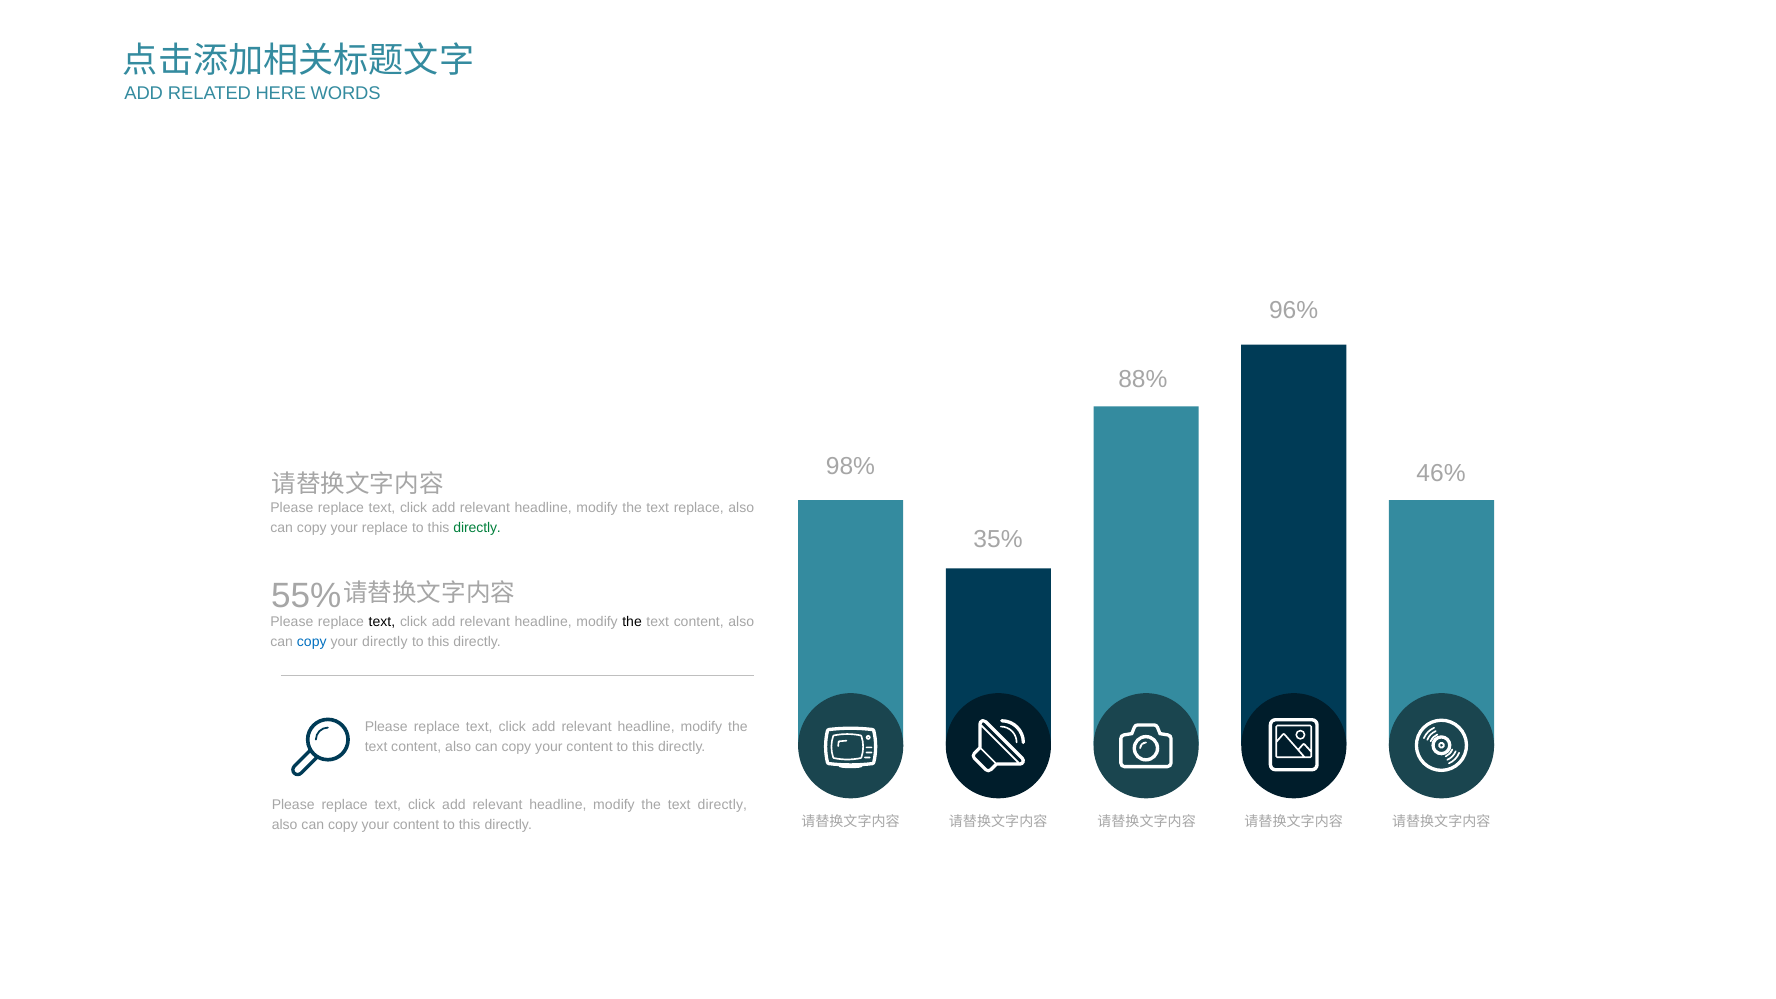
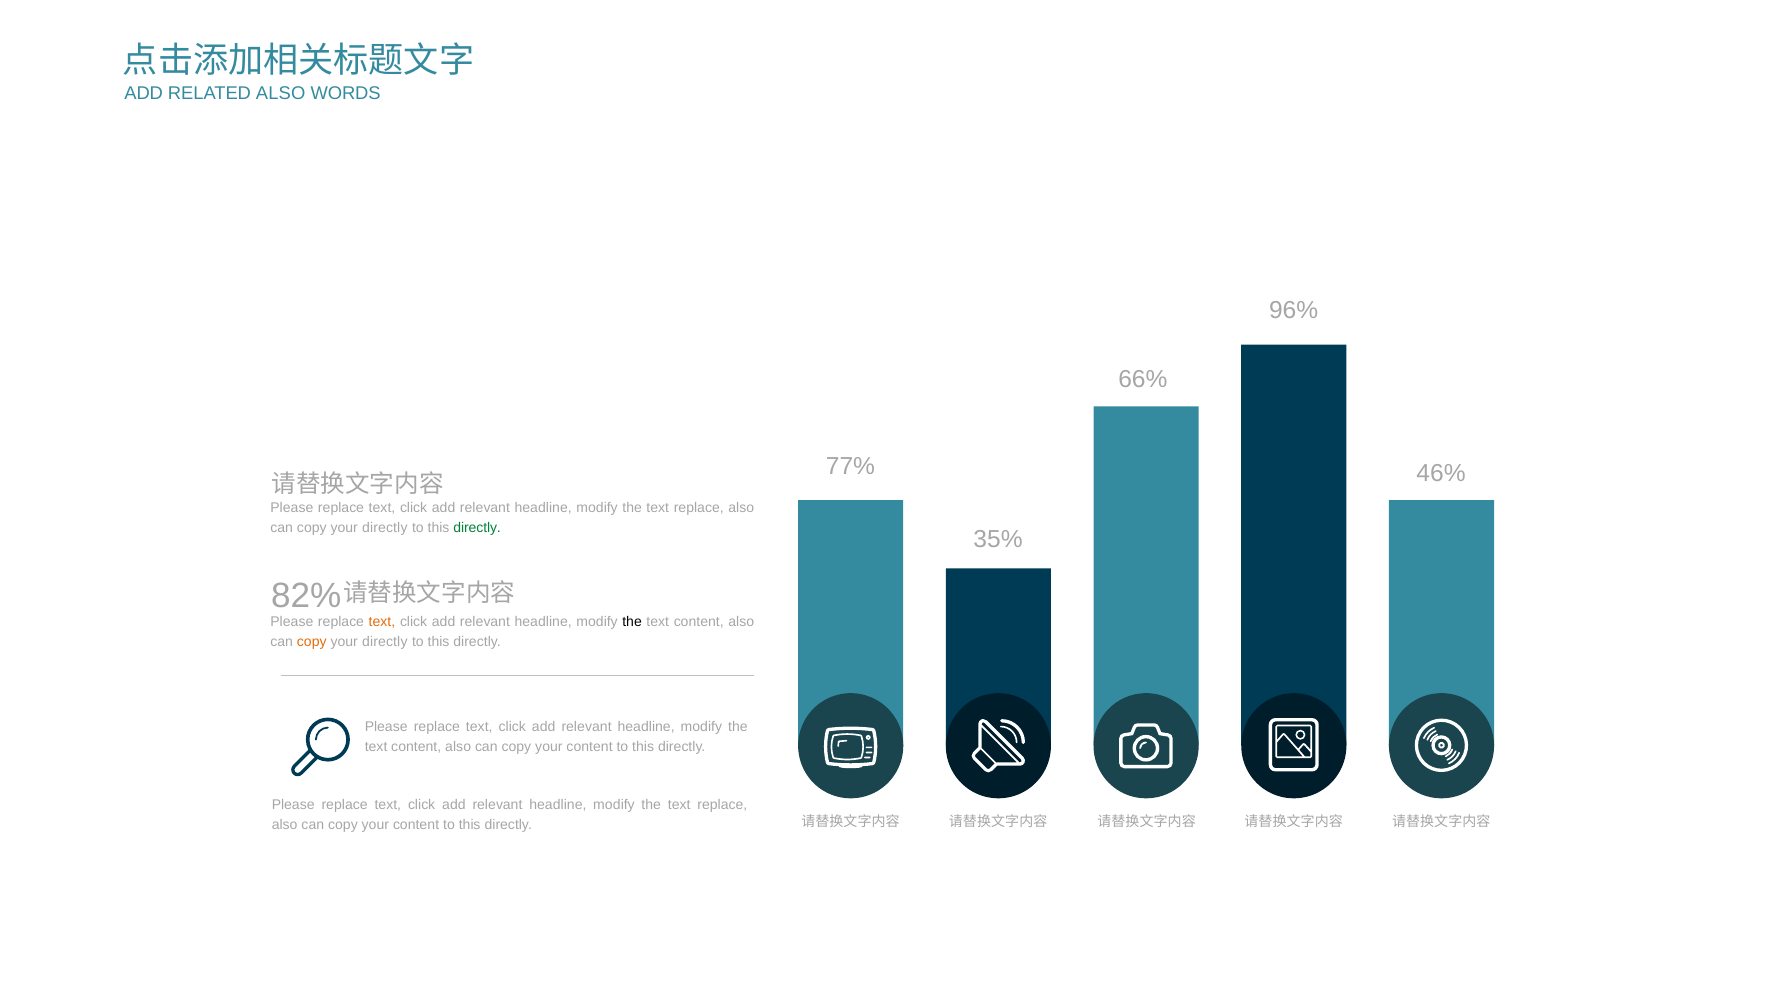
RELATED HERE: HERE -> ALSO
88%: 88% -> 66%
98%: 98% -> 77%
replace at (385, 528): replace -> directly
55%: 55% -> 82%
text at (382, 622) colour: black -> orange
copy at (312, 642) colour: blue -> orange
directly at (722, 805): directly -> replace
